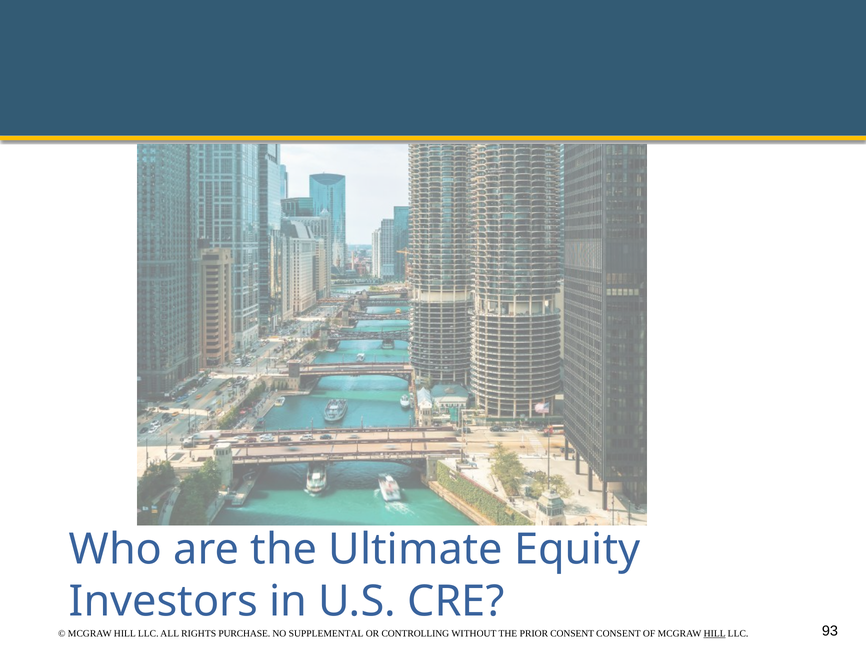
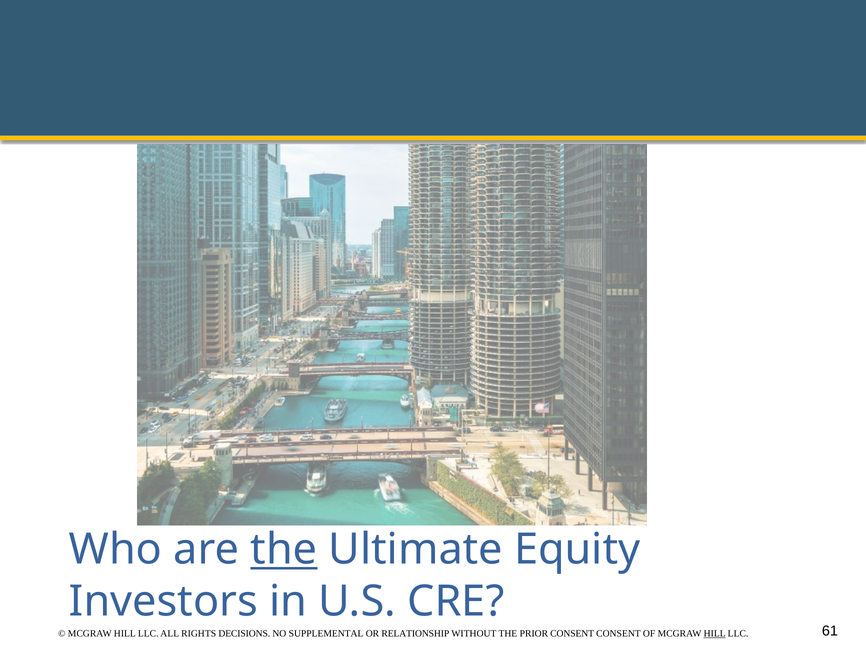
the at (284, 550) underline: none -> present
93: 93 -> 61
PURCHASE: PURCHASE -> DECISIONS
CONTROLLING: CONTROLLING -> RELATIONSHIP
